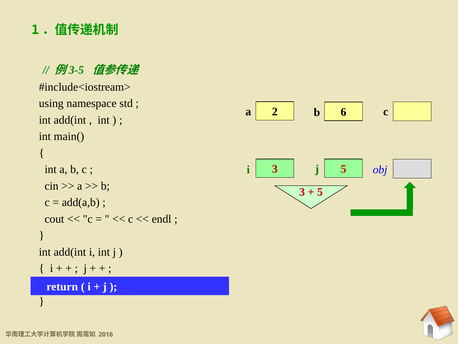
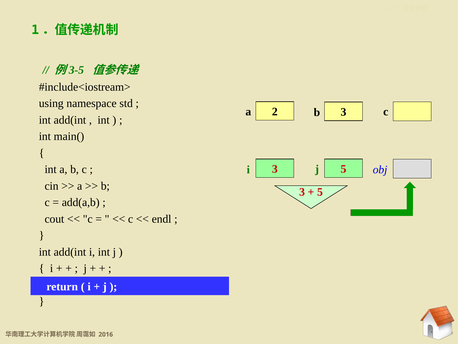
2 6: 6 -> 3
